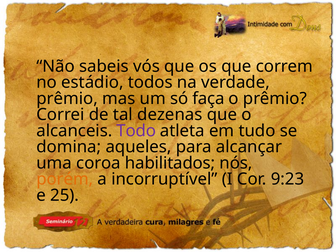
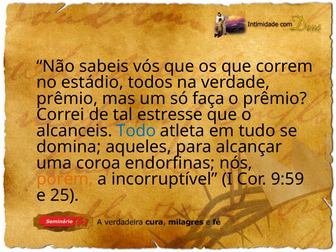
dezenas: dezenas -> estresse
Todo colour: purple -> blue
habilitados: habilitados -> endorfinas
9:23: 9:23 -> 9:59
